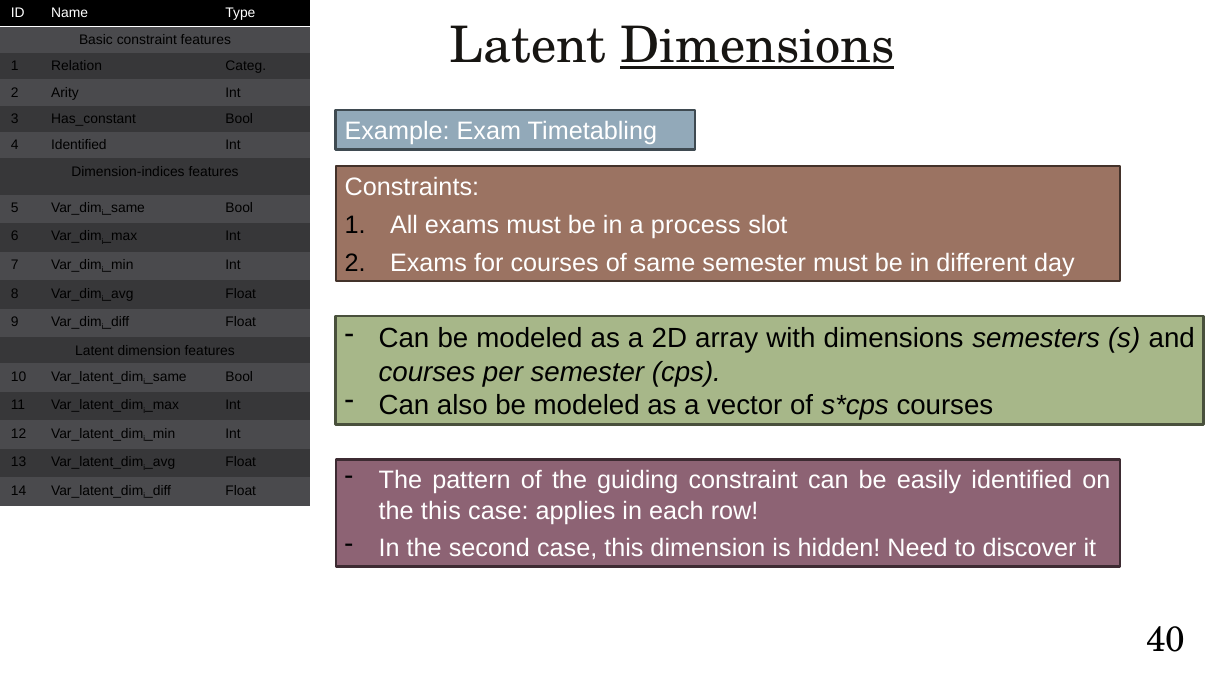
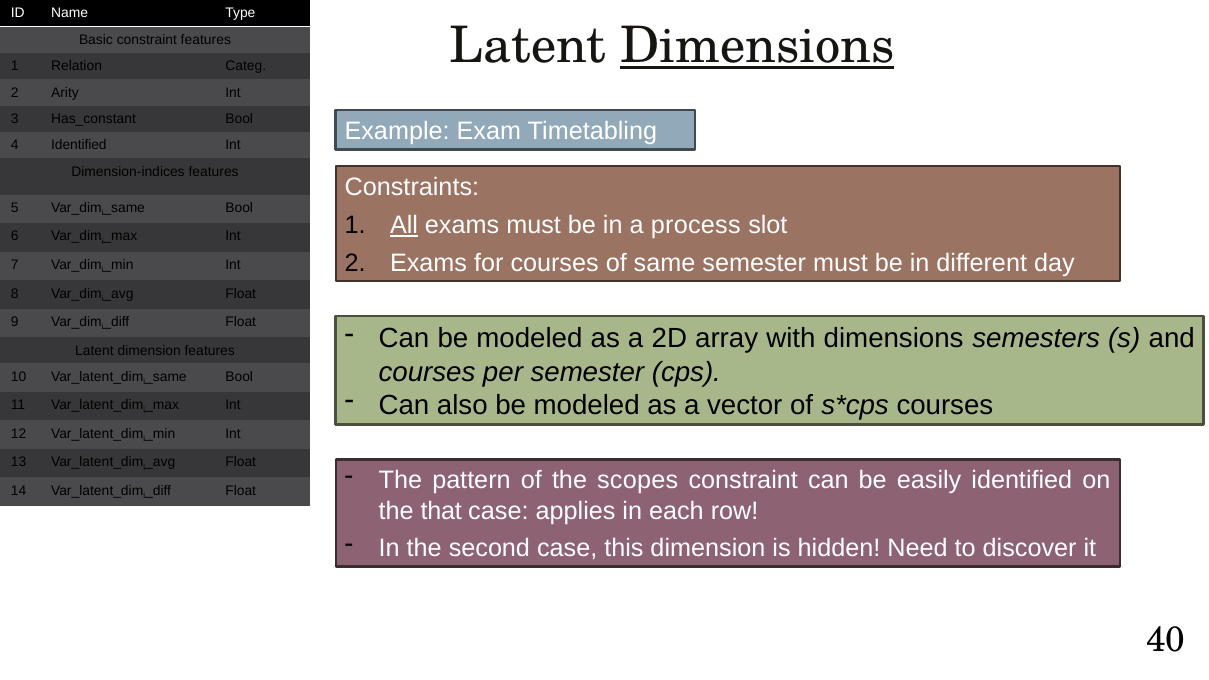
All underline: none -> present
guiding: guiding -> scopes
the this: this -> that
